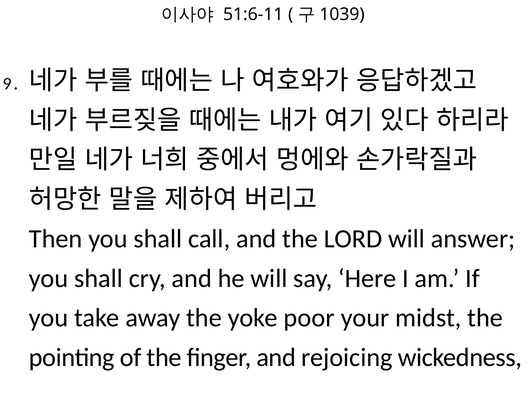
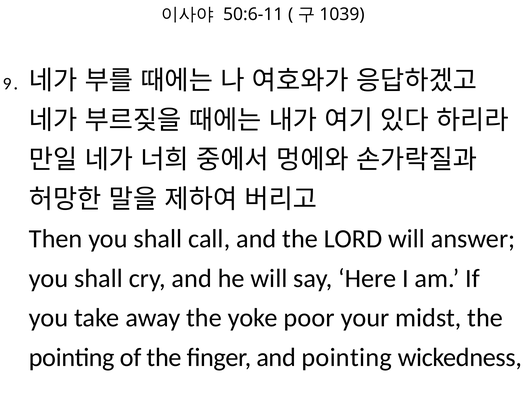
51:6-11: 51:6-11 -> 50:6-11
and rejoicing: rejoicing -> pointing
